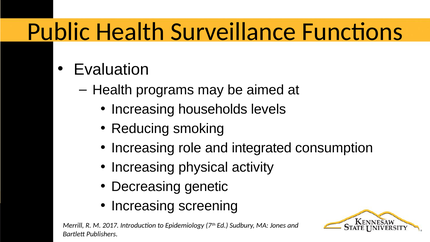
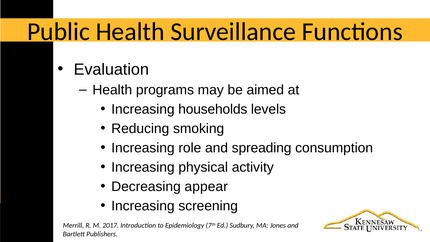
integrated: integrated -> spreading
genetic: genetic -> appear
